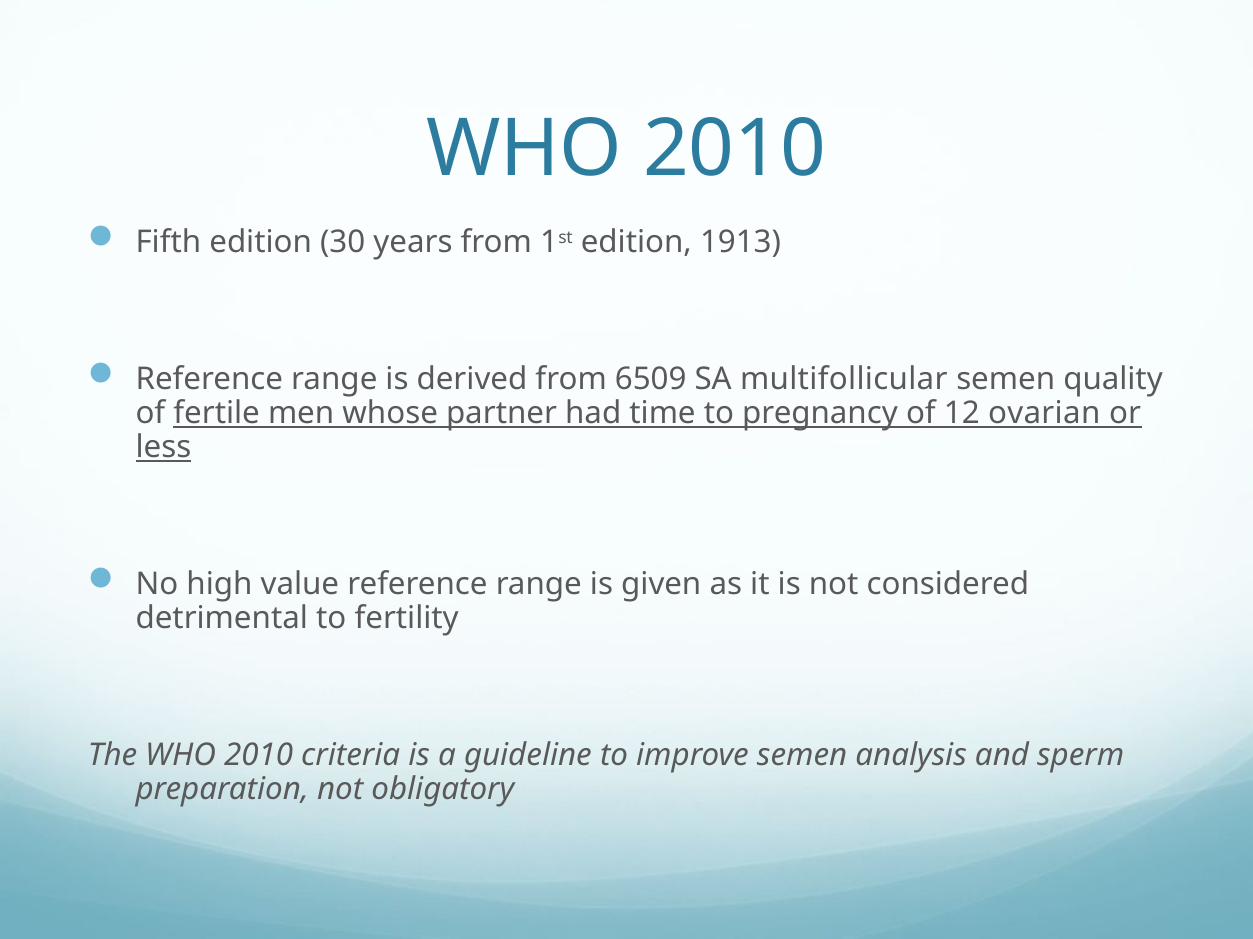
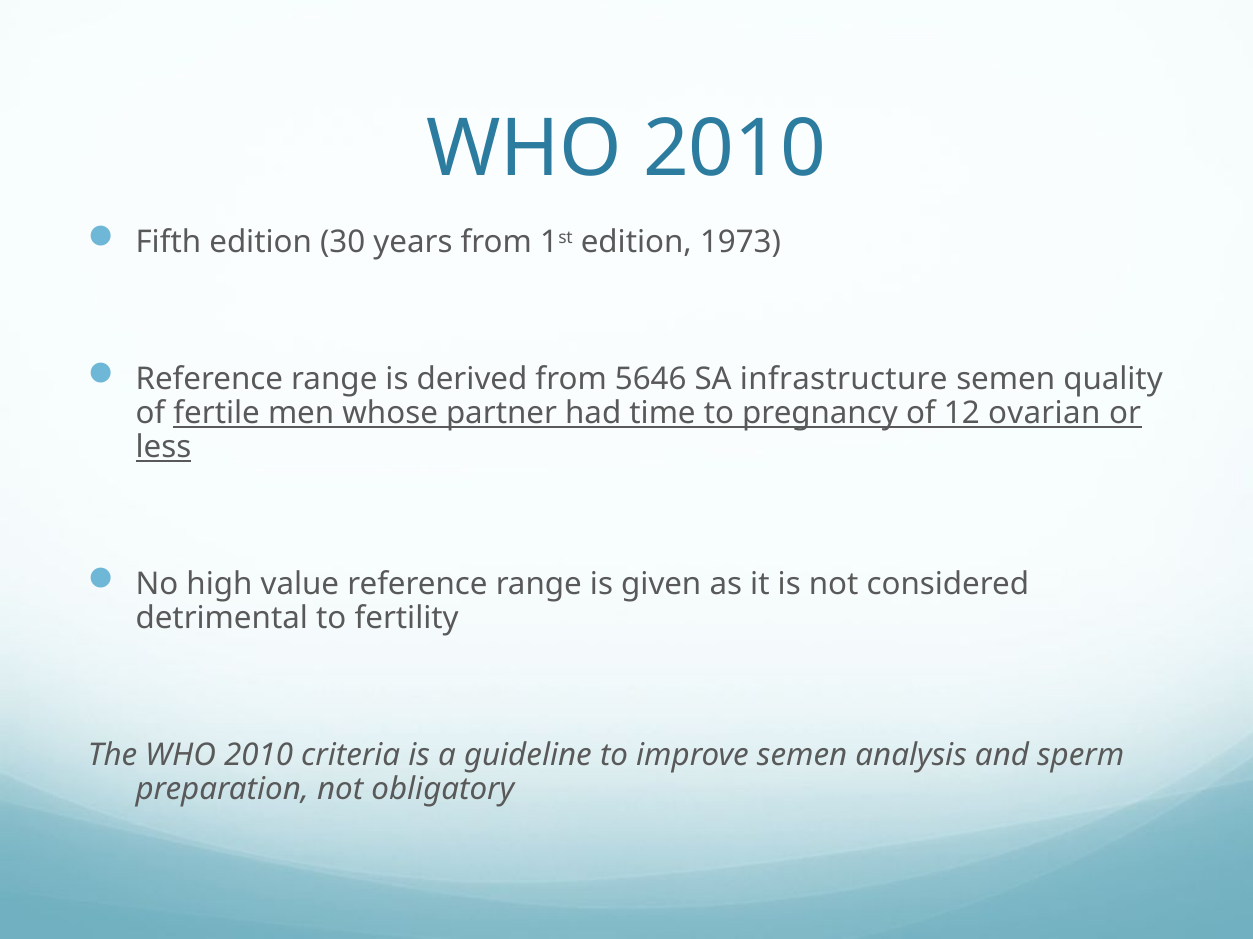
1913: 1913 -> 1973
6509: 6509 -> 5646
multifollicular: multifollicular -> infrastructure
